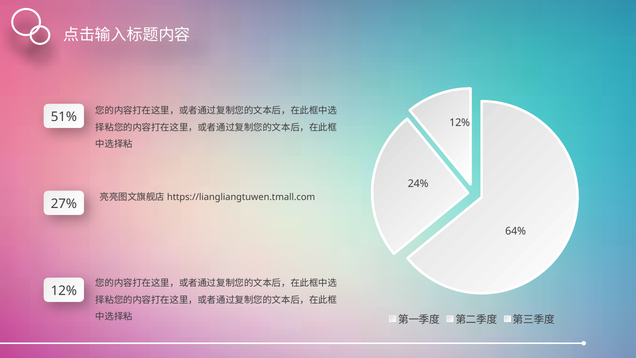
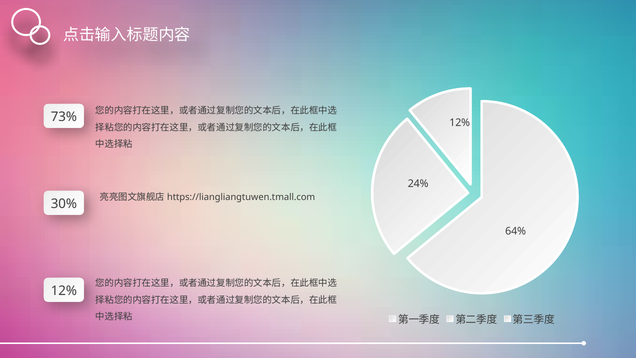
51%: 51% -> 73%
27%: 27% -> 30%
